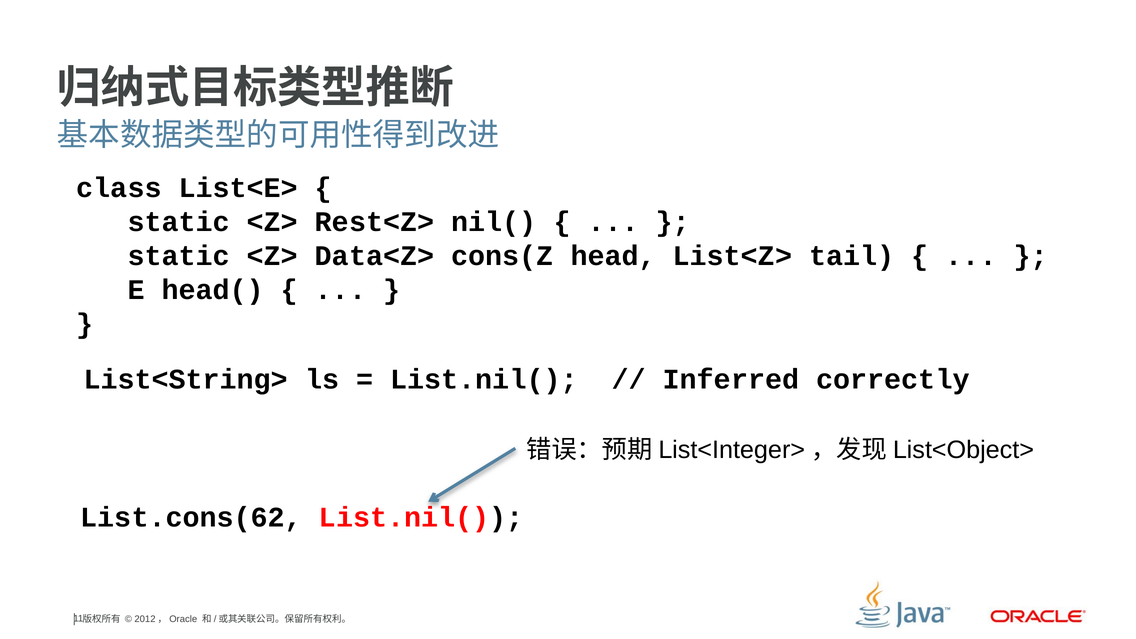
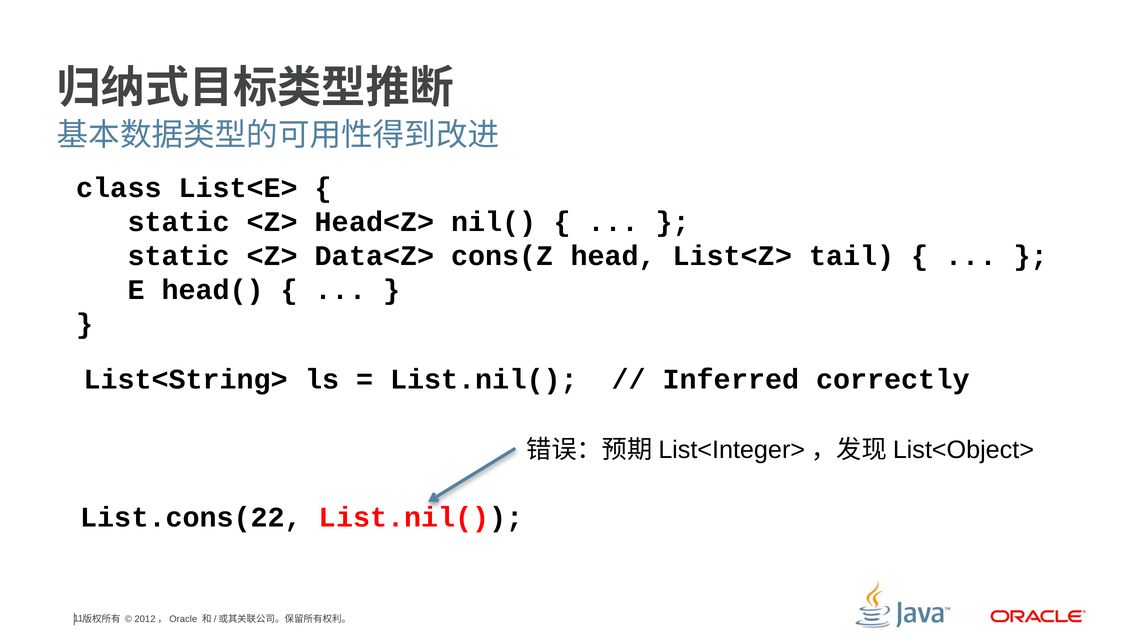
Rest<Z>: Rest<Z> -> Head<Z>
List.cons(62: List.cons(62 -> List.cons(22
